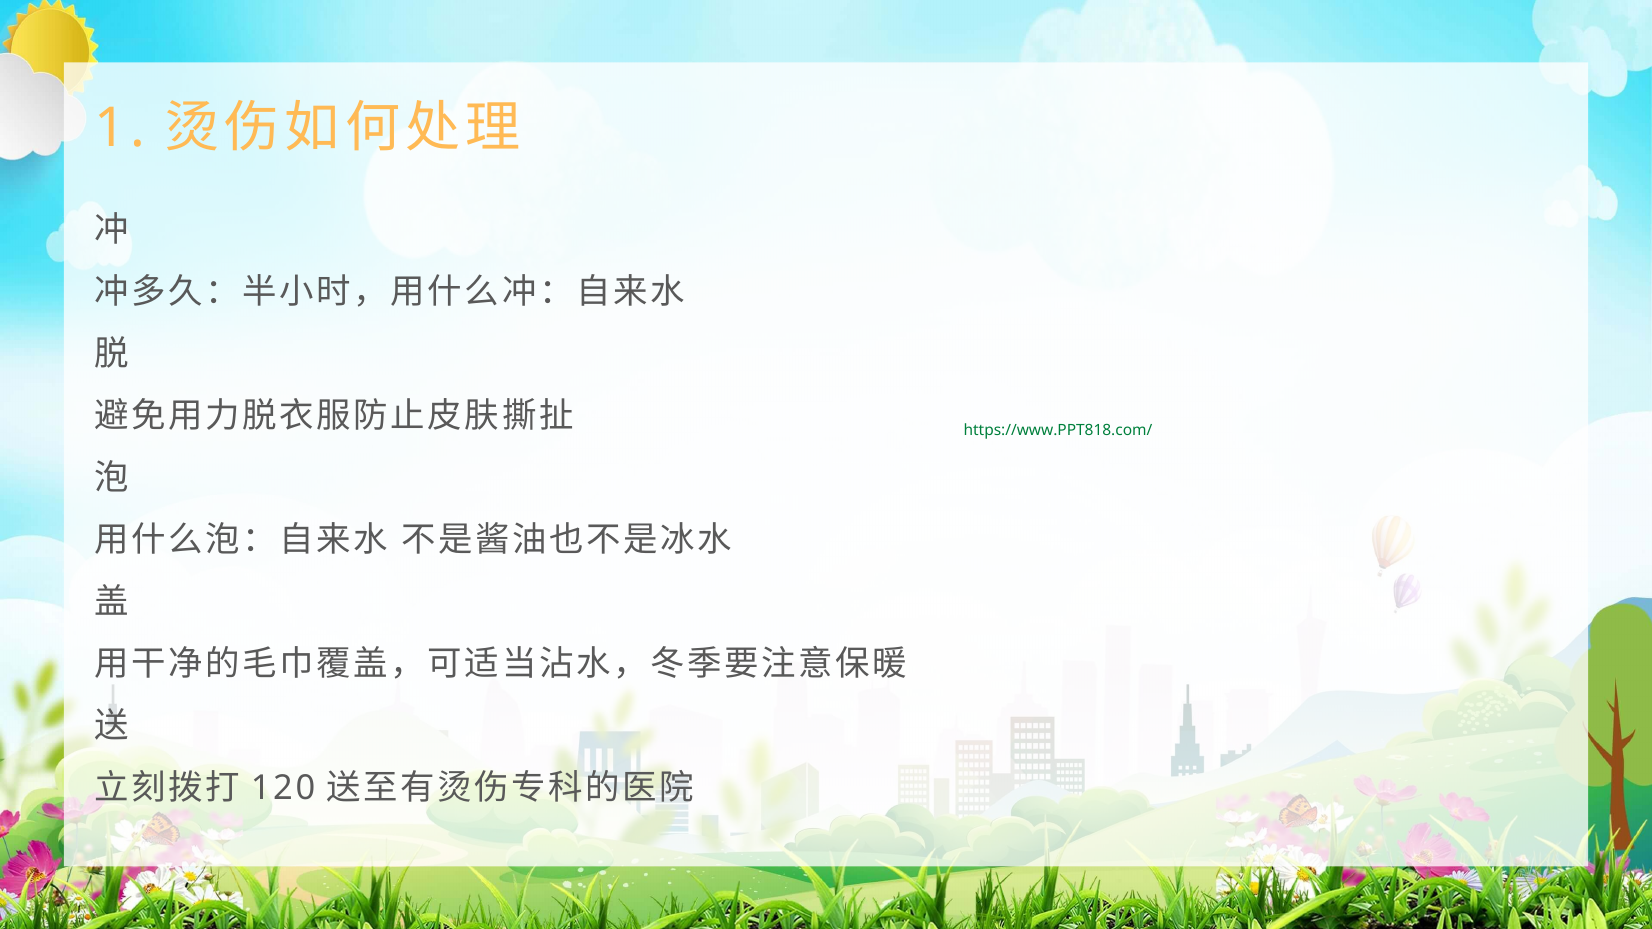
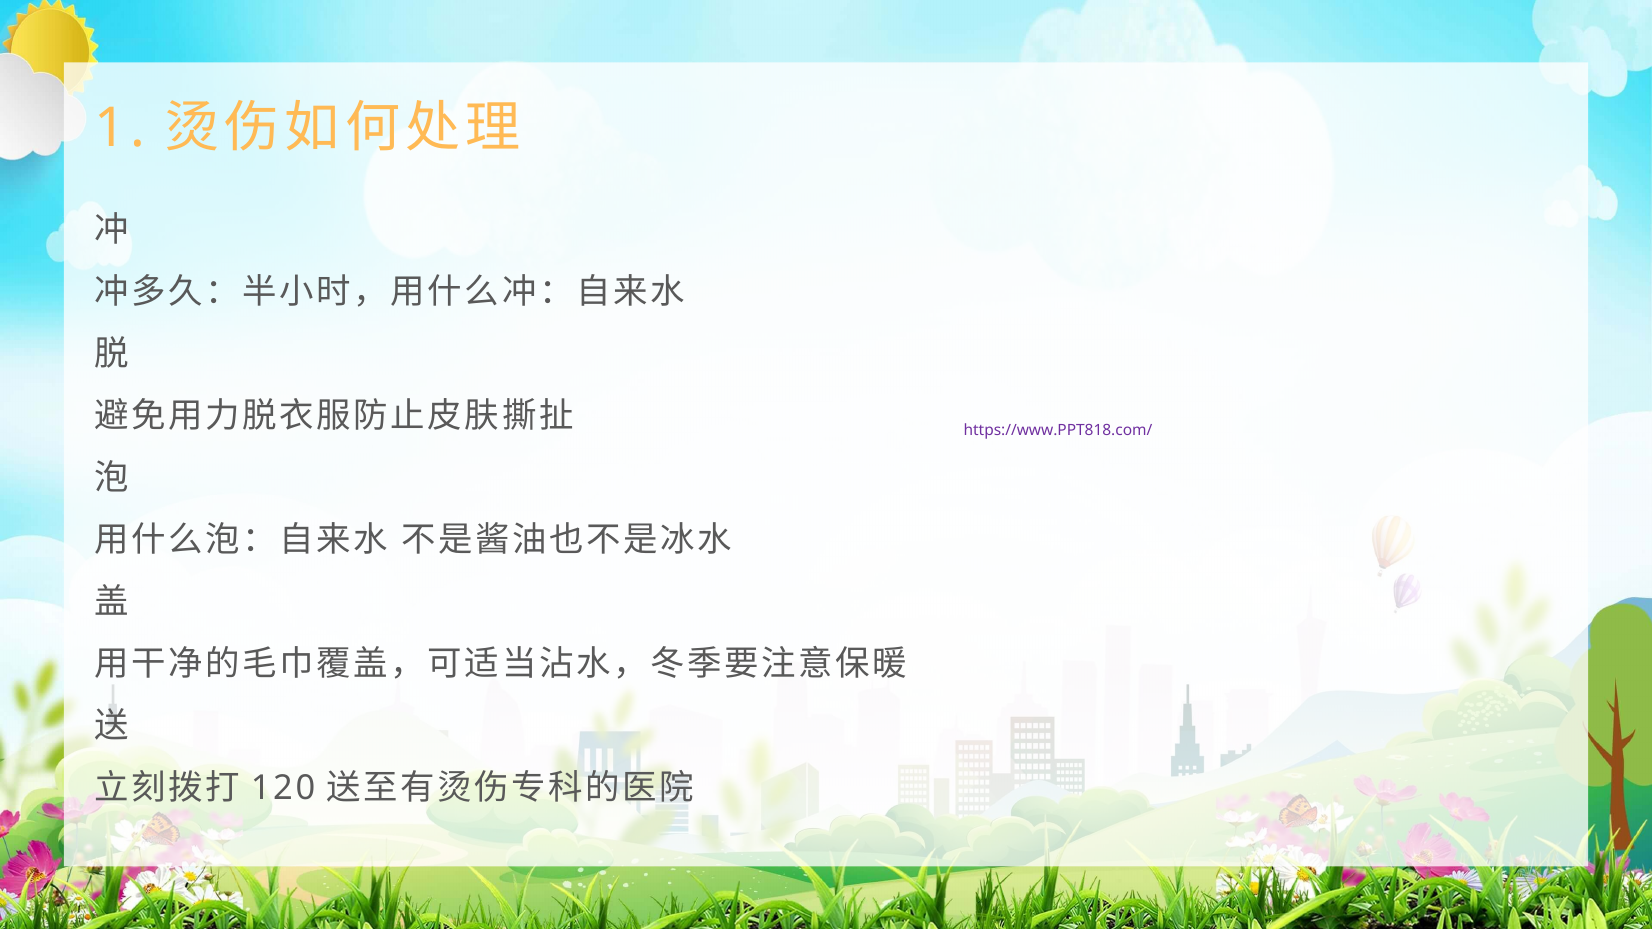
https://www.PPT818.com/ colour: green -> purple
